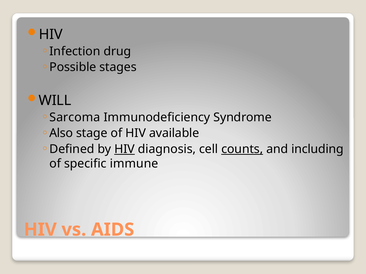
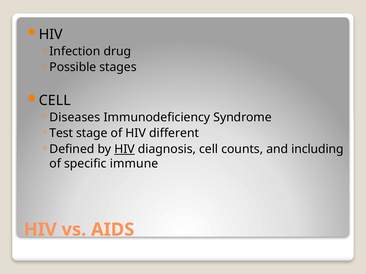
WILL at (55, 101): WILL -> CELL
Sarcoma: Sarcoma -> Diseases
Also: Also -> Test
available: available -> different
counts underline: present -> none
